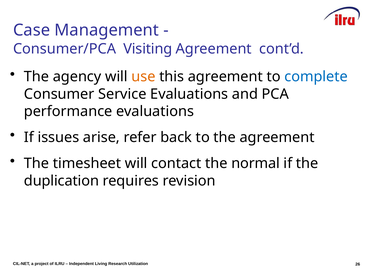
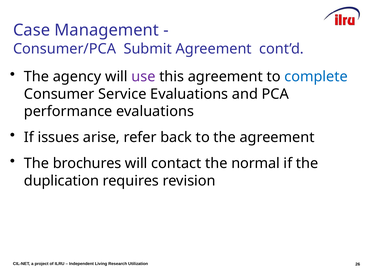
Visiting: Visiting -> Submit
use colour: orange -> purple
timesheet: timesheet -> brochures
